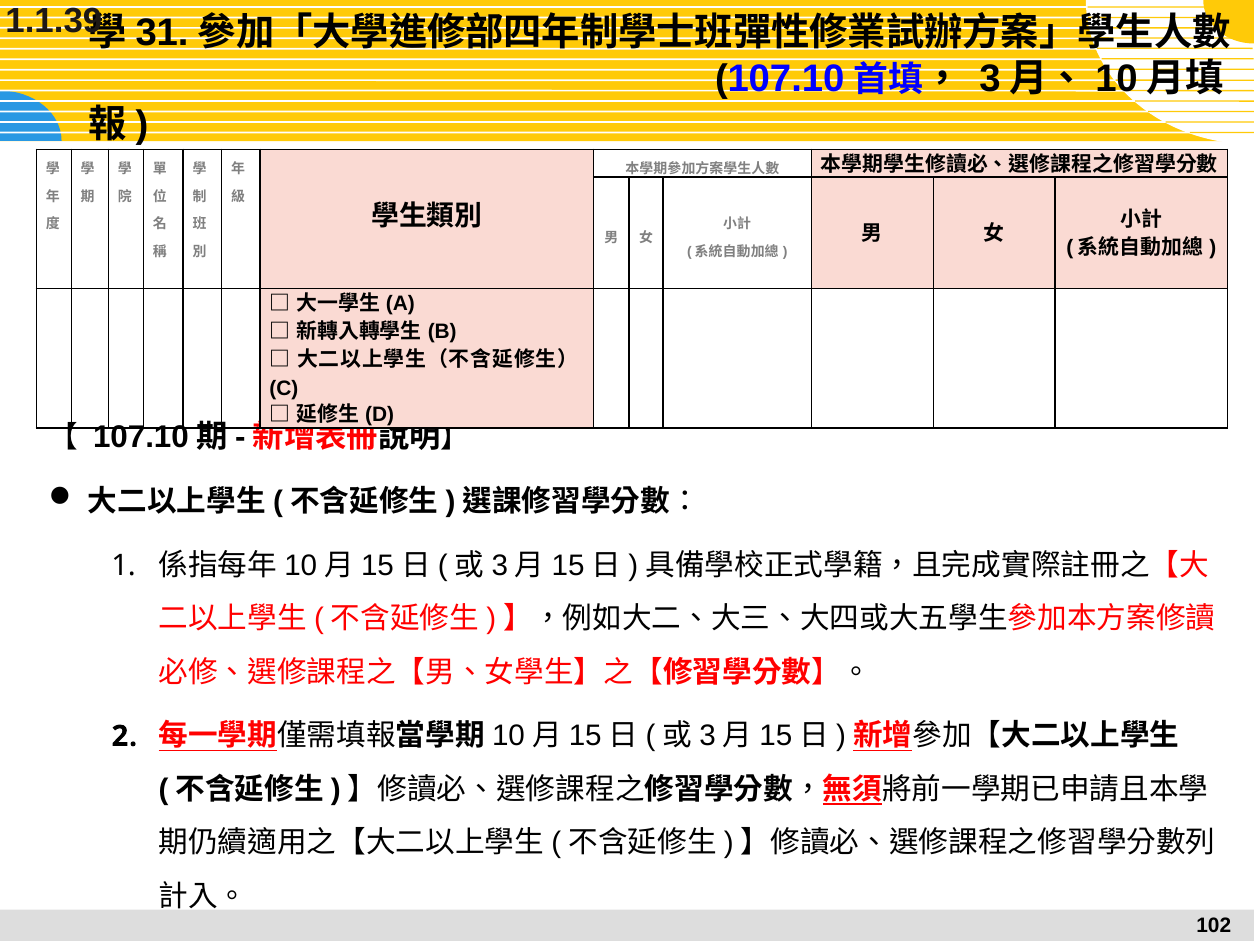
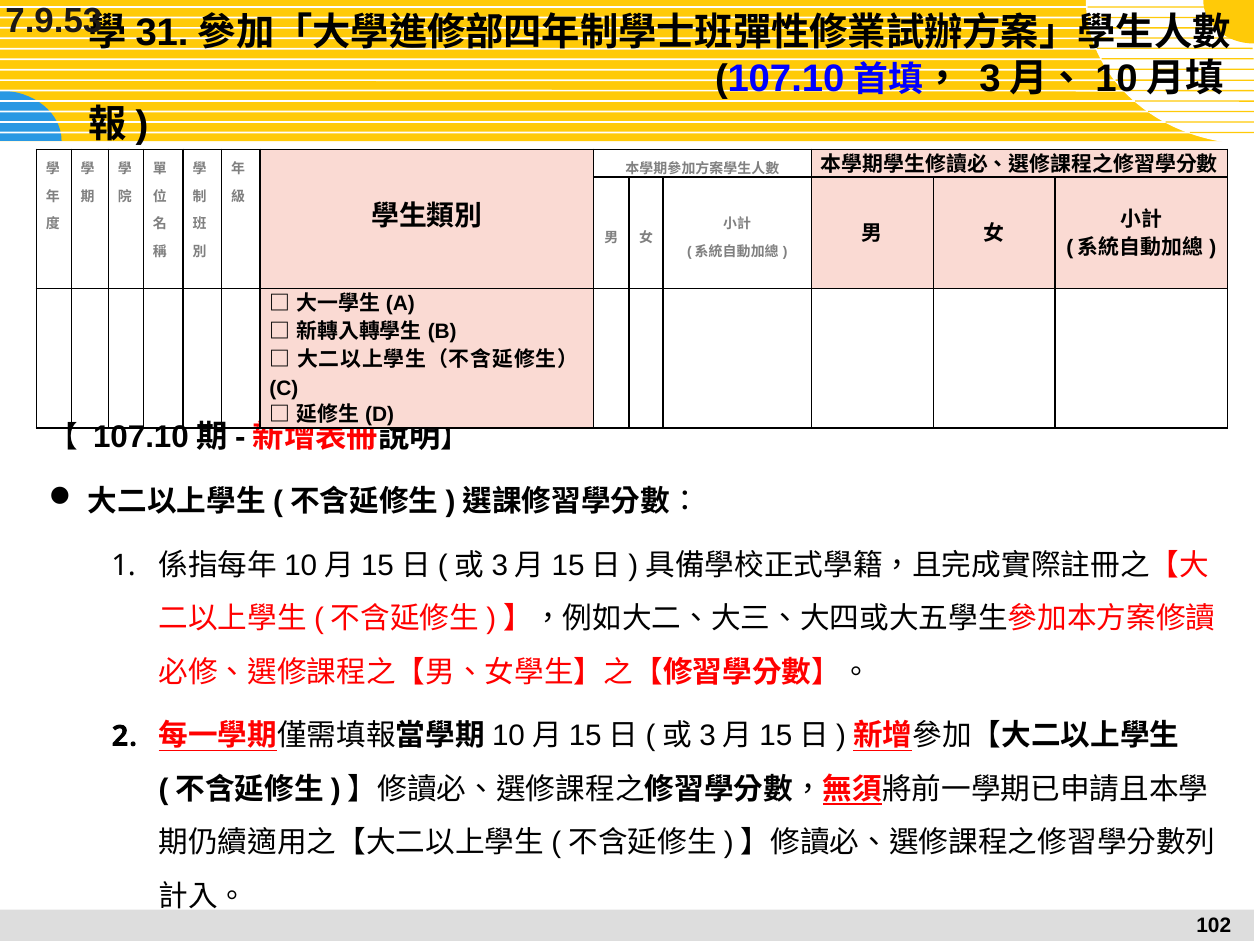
1.1.39: 1.1.39 -> 7.9.53
